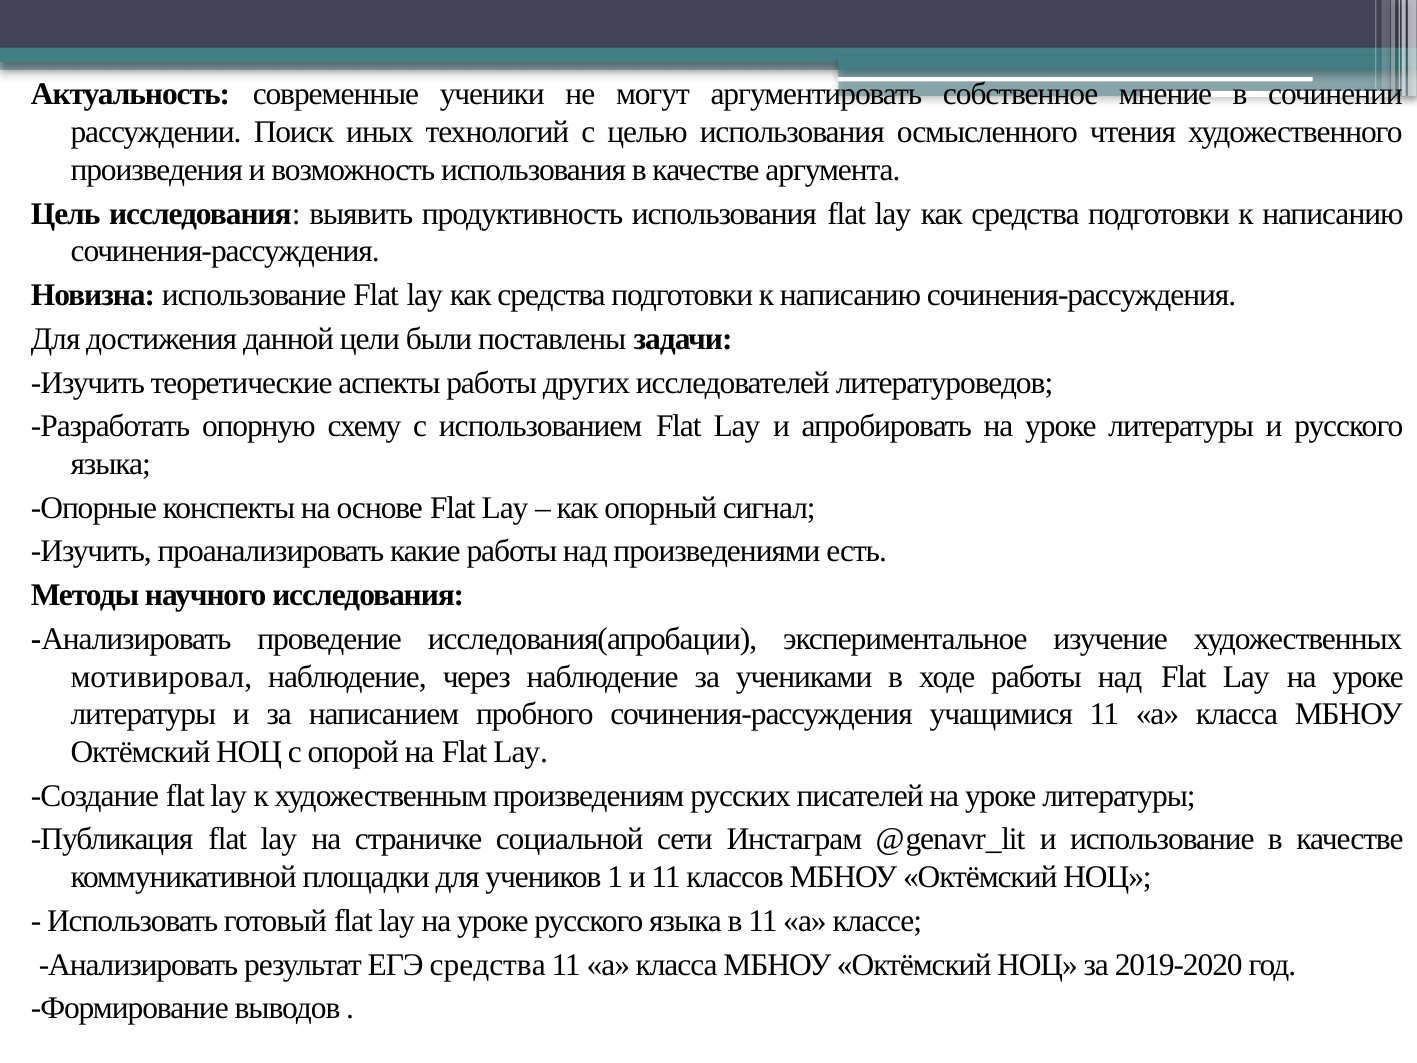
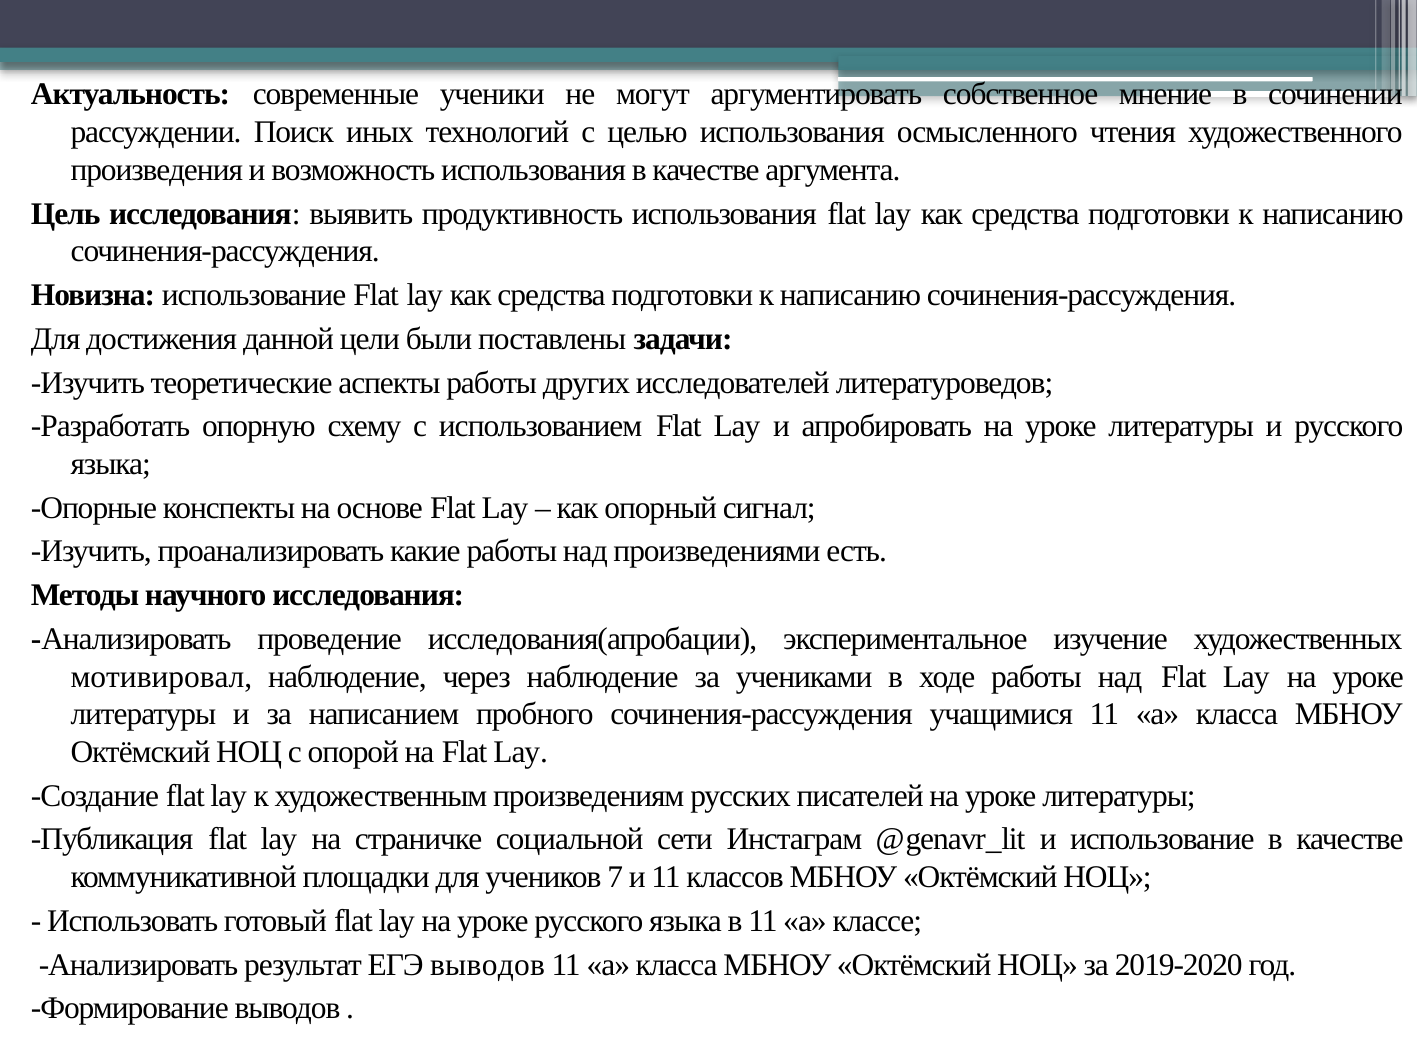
1: 1 -> 7
ЕГЭ средства: средства -> выводов
